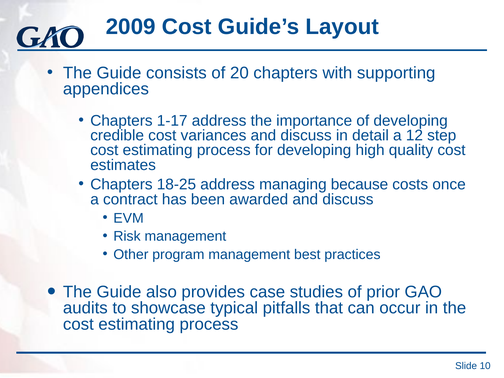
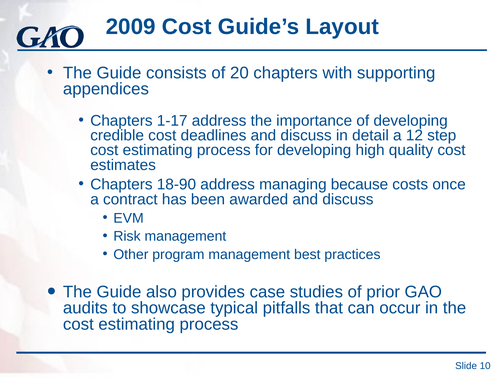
variances: variances -> deadlines
18-25: 18-25 -> 18-90
